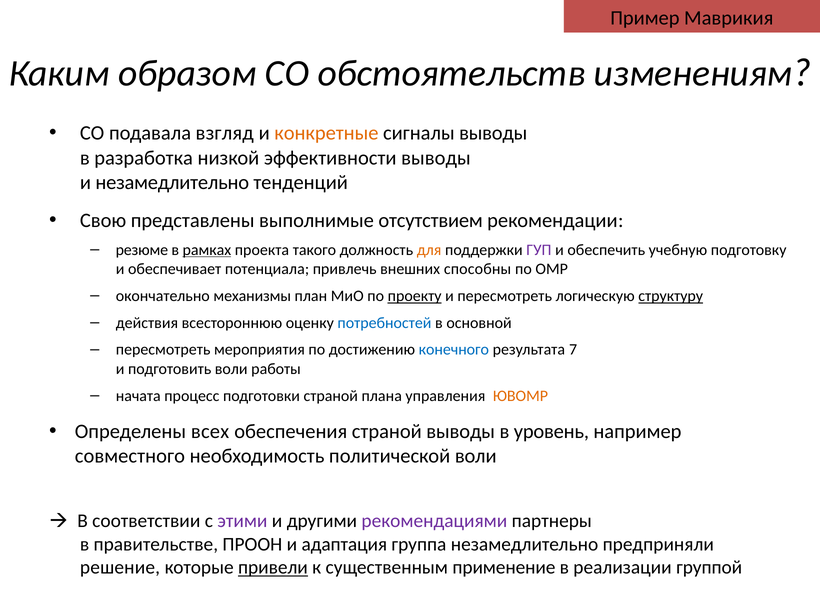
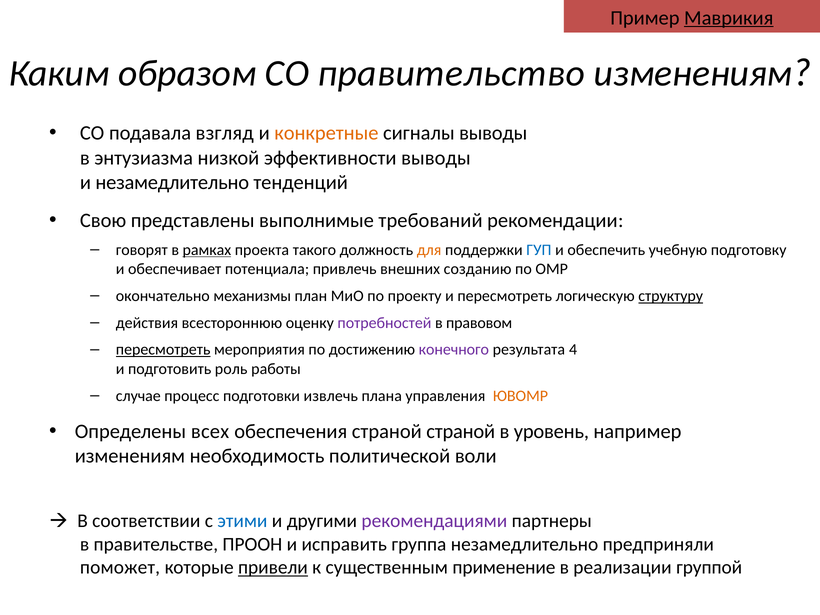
Маврикия underline: none -> present
обстоятельств: обстоятельств -> правительство
разработка: разработка -> энтузиазма
отсутствием: отсутствием -> требований
резюме: резюме -> говорят
ГУП colour: purple -> blue
способны: способны -> созданию
проекту underline: present -> none
потребностей colour: blue -> purple
основной: основной -> правовом
пересмотреть at (163, 350) underline: none -> present
конечного colour: blue -> purple
7: 7 -> 4
подготовить воли: воли -> роль
начата: начата -> случае
подготовки страной: страной -> извлечь
страной выводы: выводы -> страной
совместного at (130, 456): совместного -> изменениям
этими colour: purple -> blue
адаптация: адаптация -> исправить
решение: решение -> поможет
